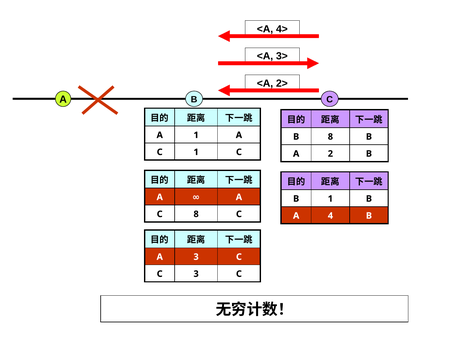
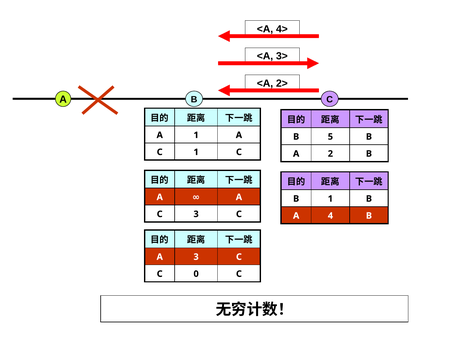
B 8: 8 -> 5
C 8: 8 -> 3
C 3: 3 -> 0
